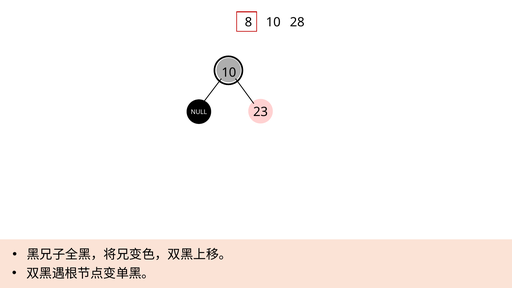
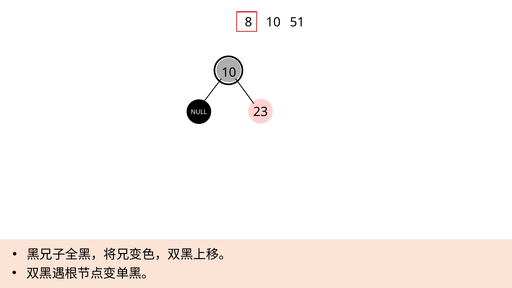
28: 28 -> 51
